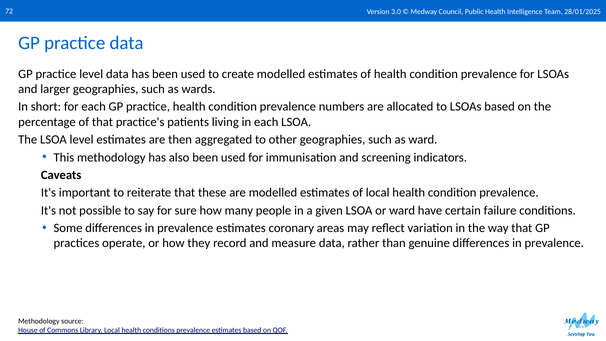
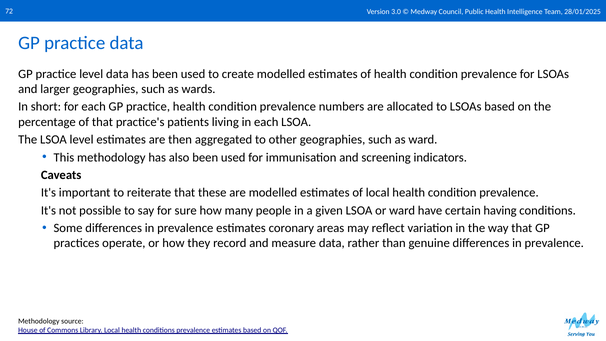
failure: failure -> having
